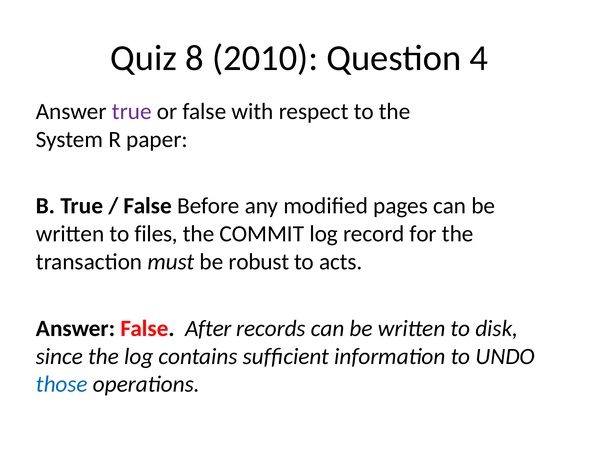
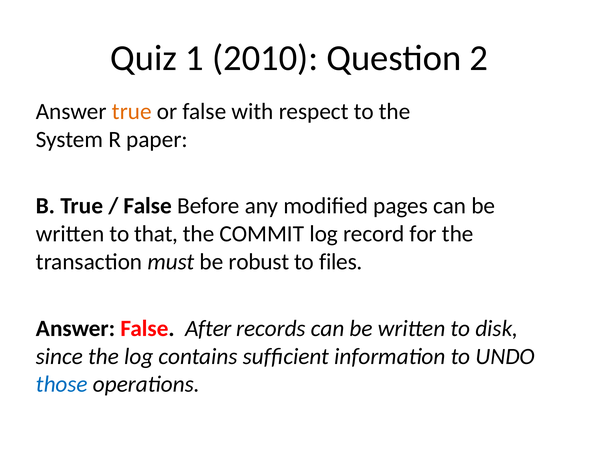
8: 8 -> 1
4: 4 -> 2
true at (132, 111) colour: purple -> orange
files: files -> that
acts: acts -> files
